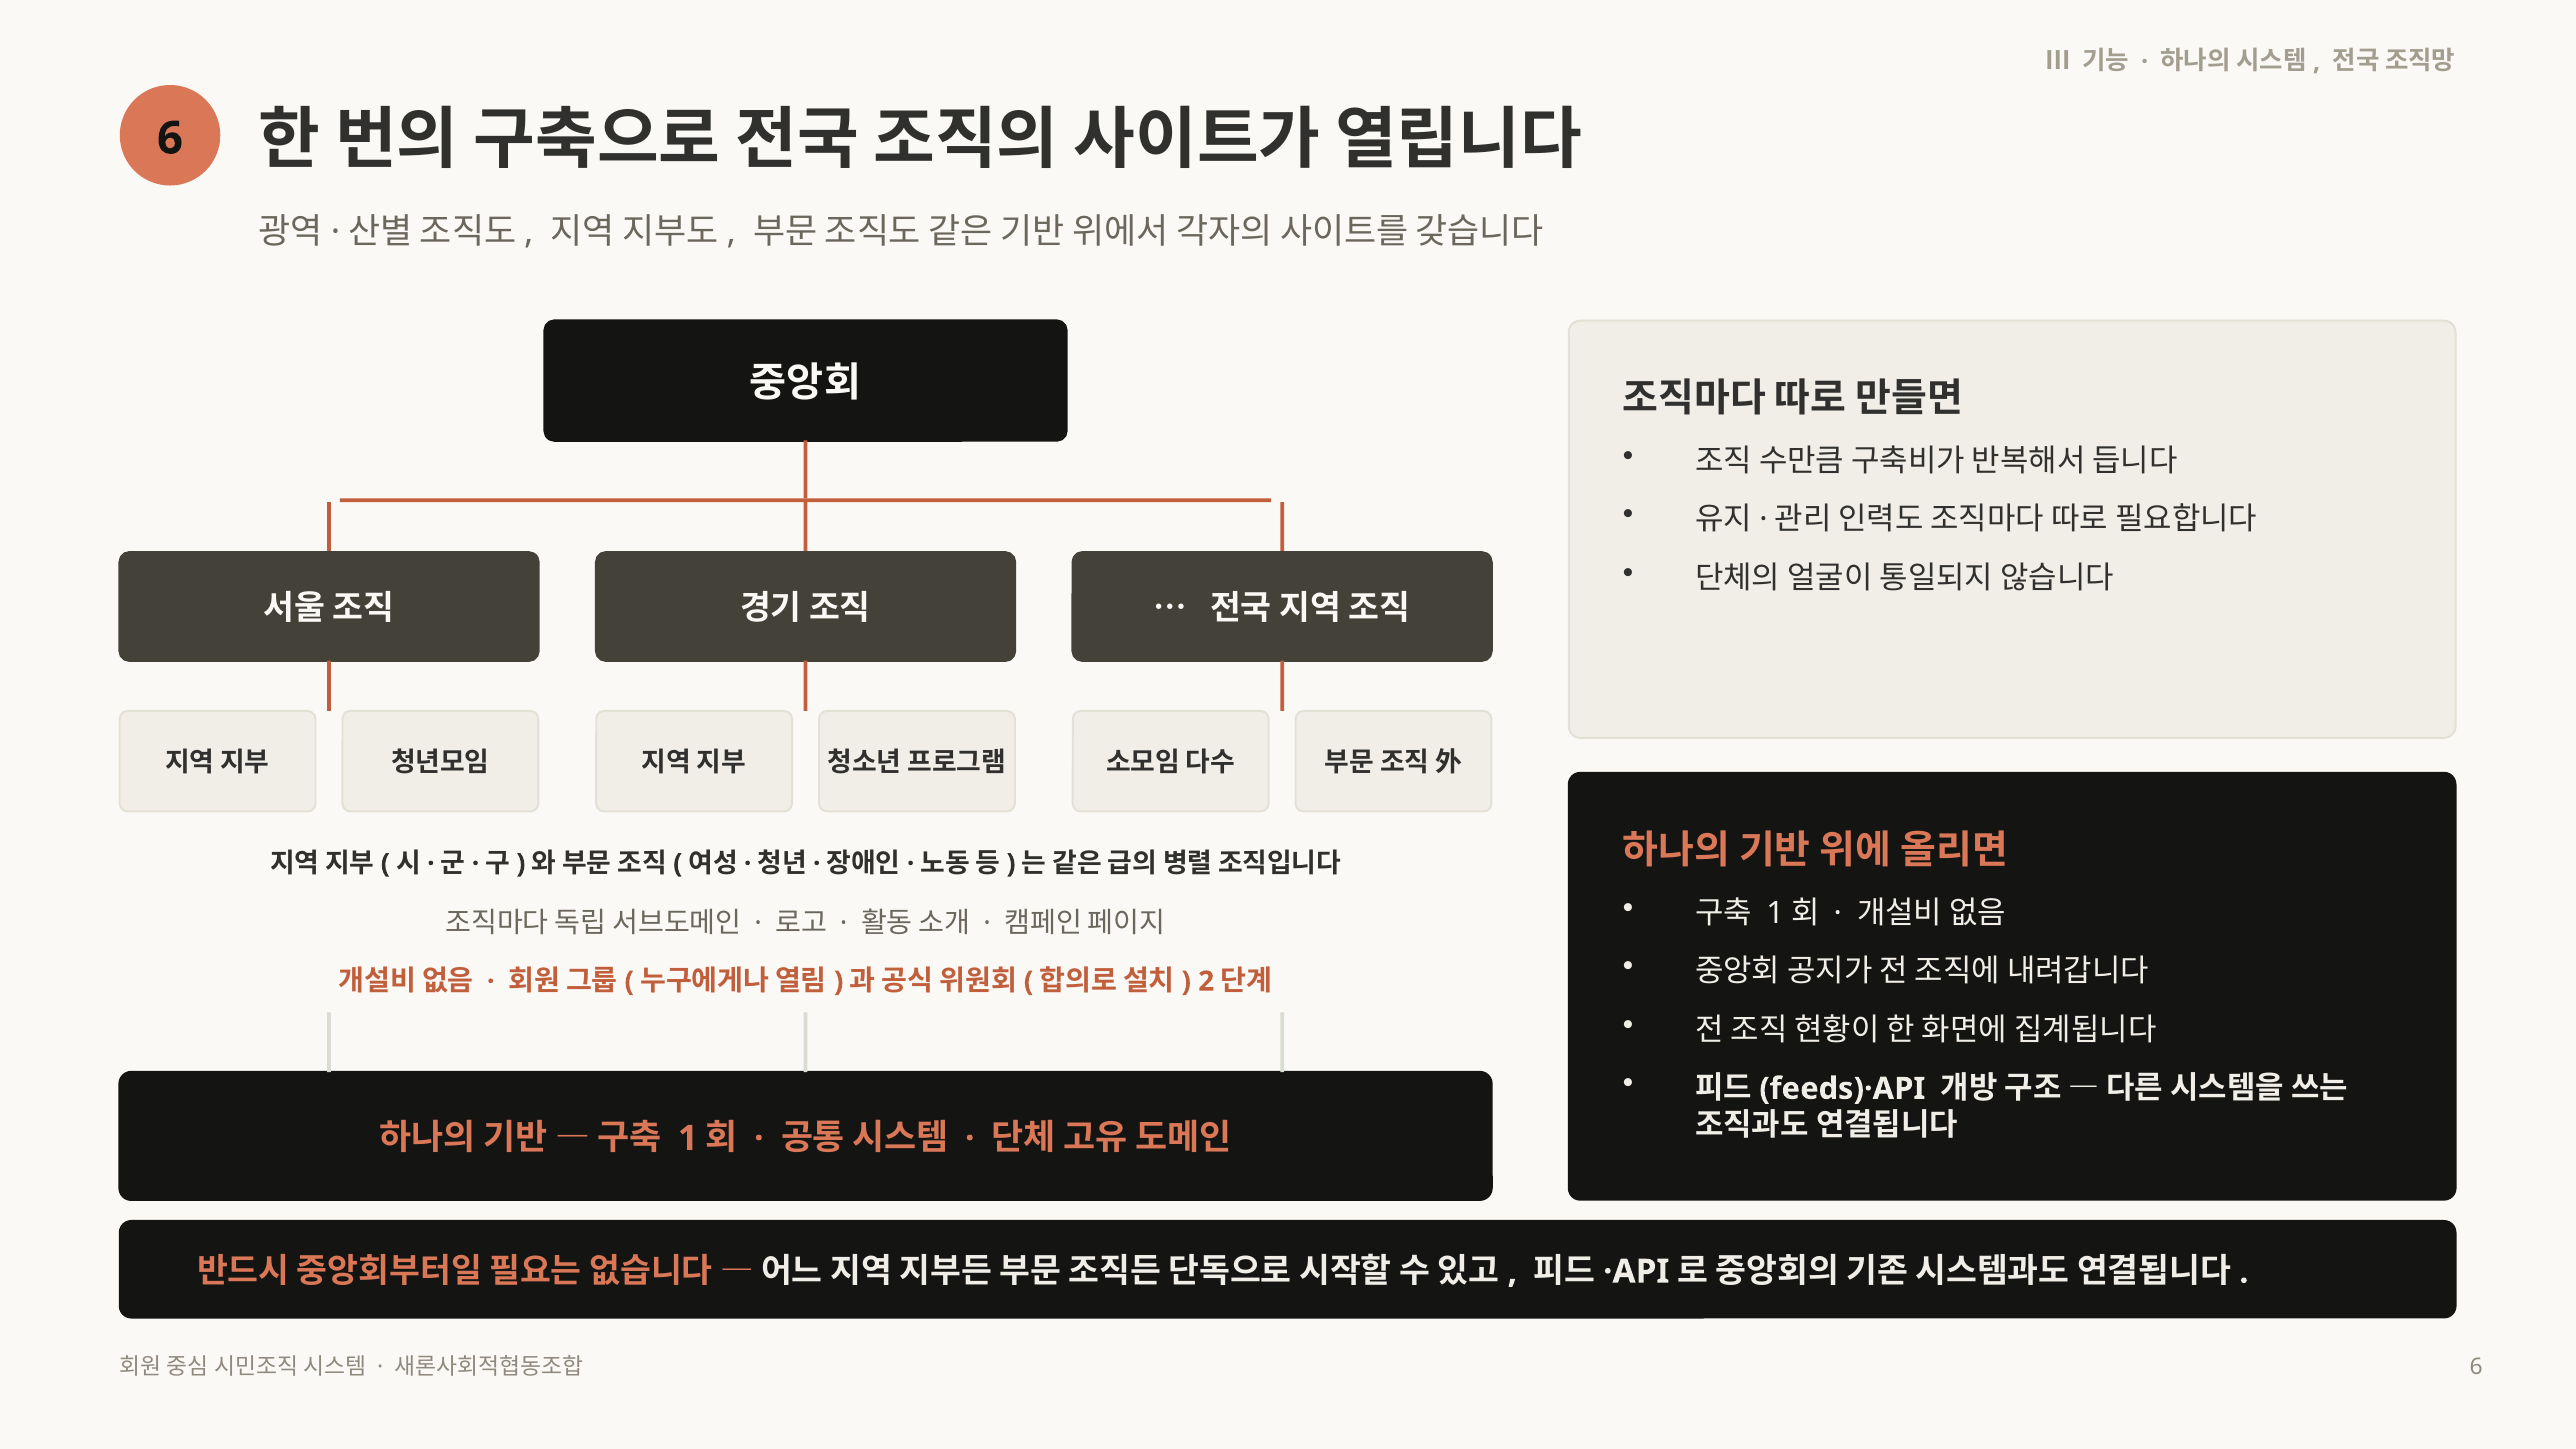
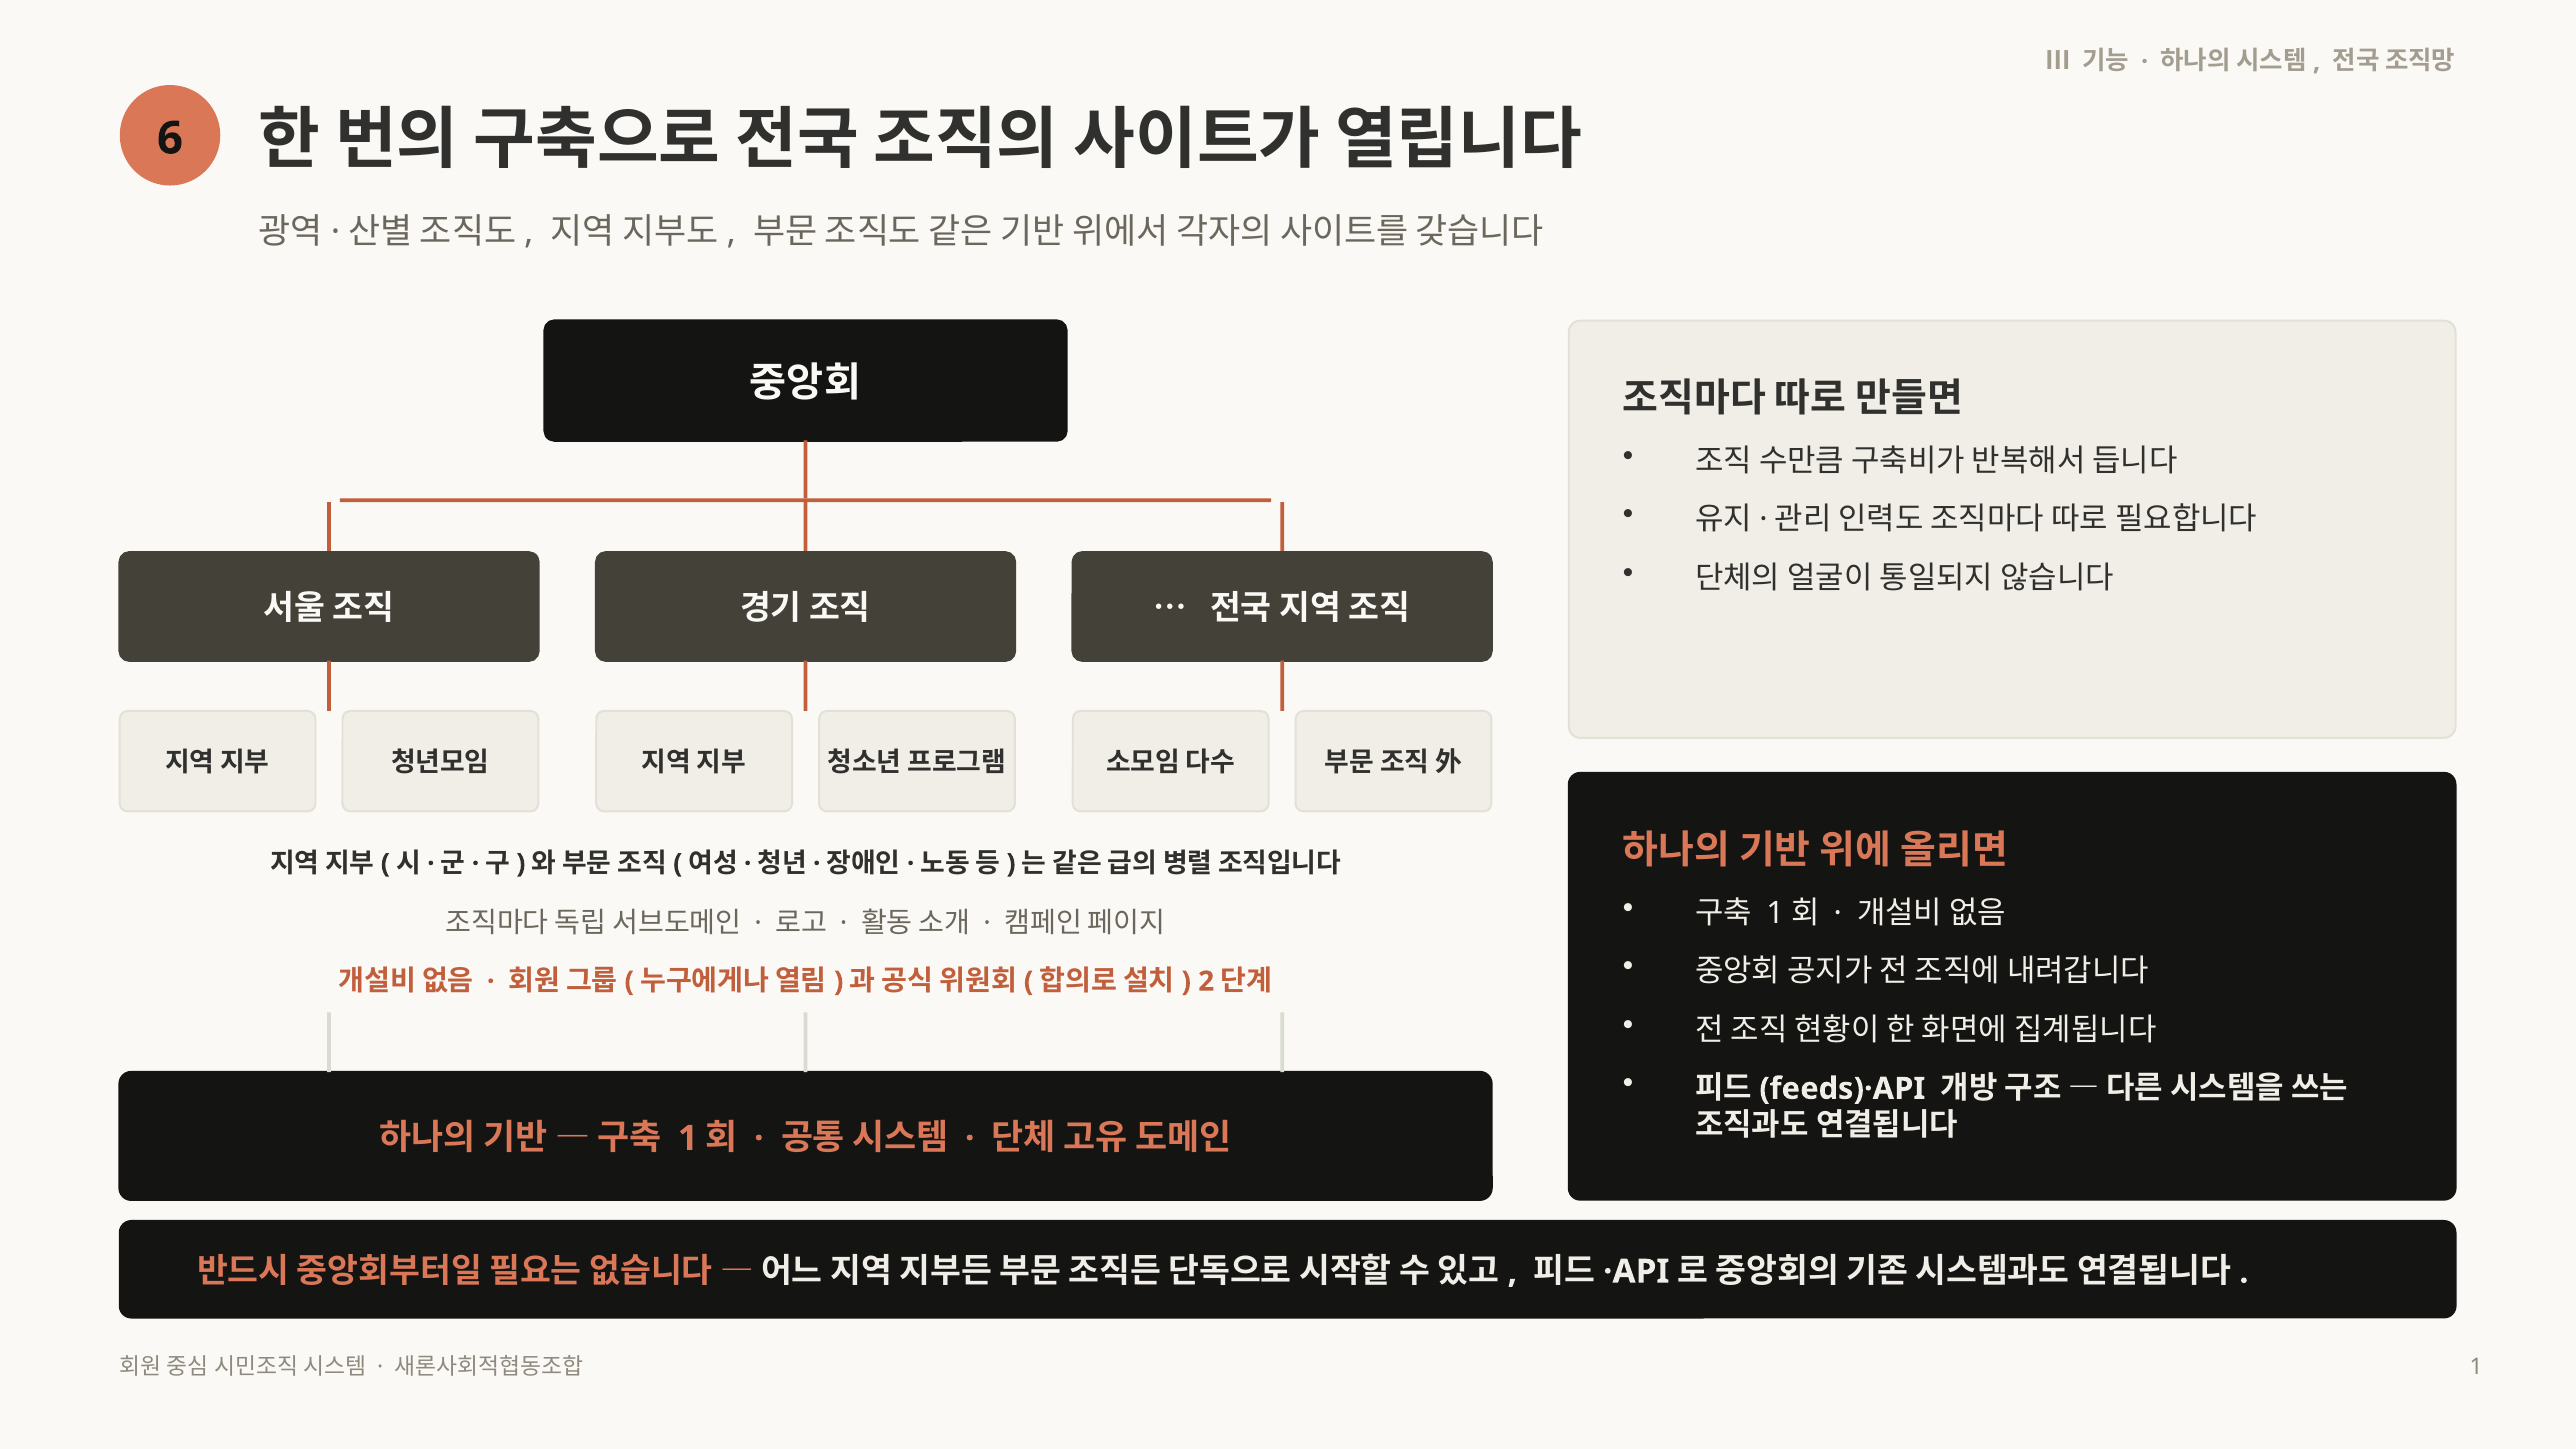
6 at (2476, 1367): 6 -> 1
